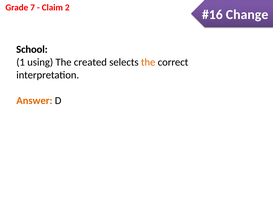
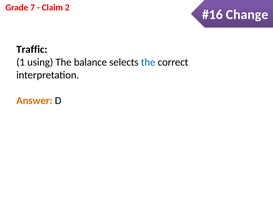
School: School -> Traffic
created: created -> balance
the at (148, 62) colour: orange -> blue
